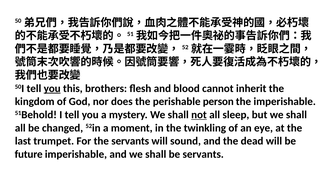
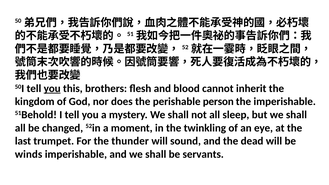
not underline: present -> none
the servants: servants -> thunder
future: future -> winds
